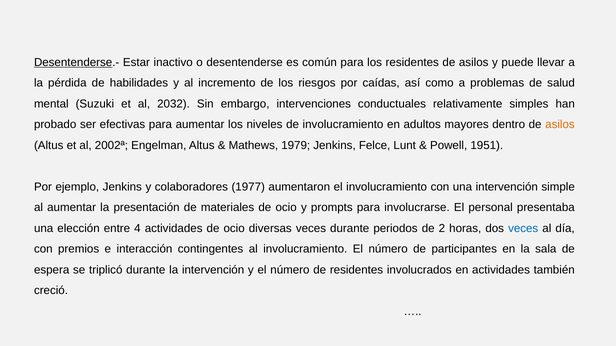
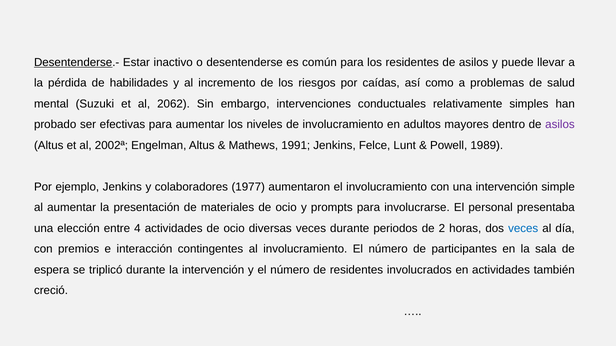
2032: 2032 -> 2062
asilos at (560, 125) colour: orange -> purple
1979: 1979 -> 1991
1951: 1951 -> 1989
